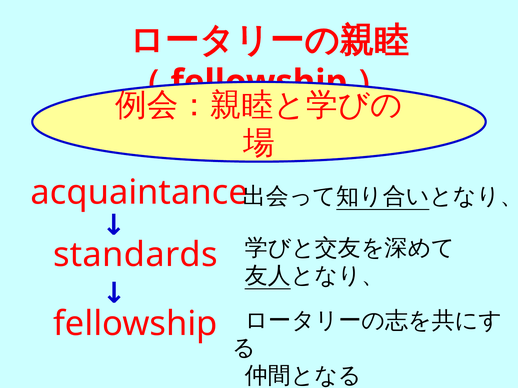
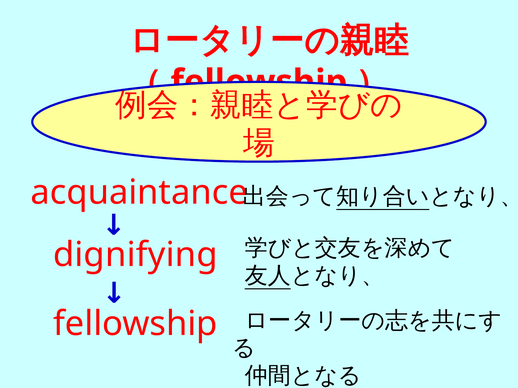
standards: standards -> dignifying
